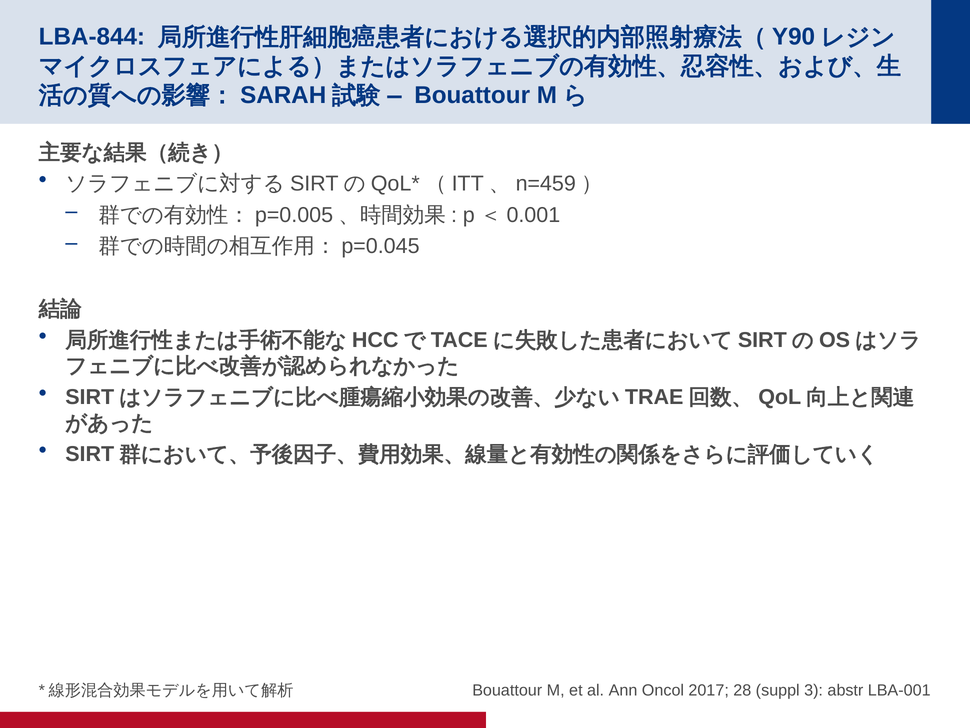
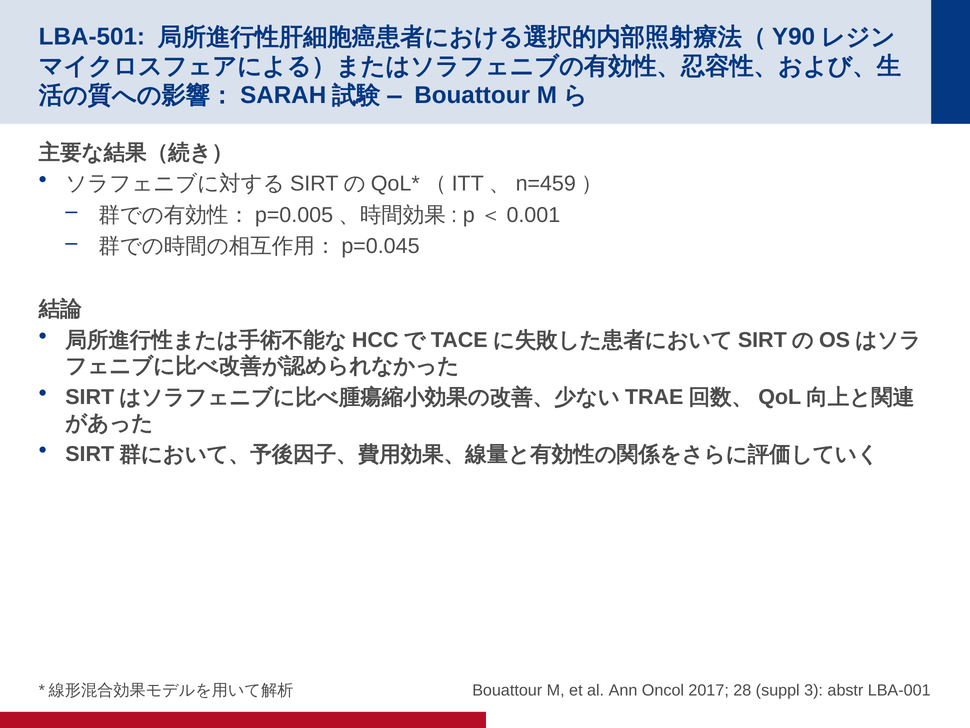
LBA-844: LBA-844 -> LBA-501
